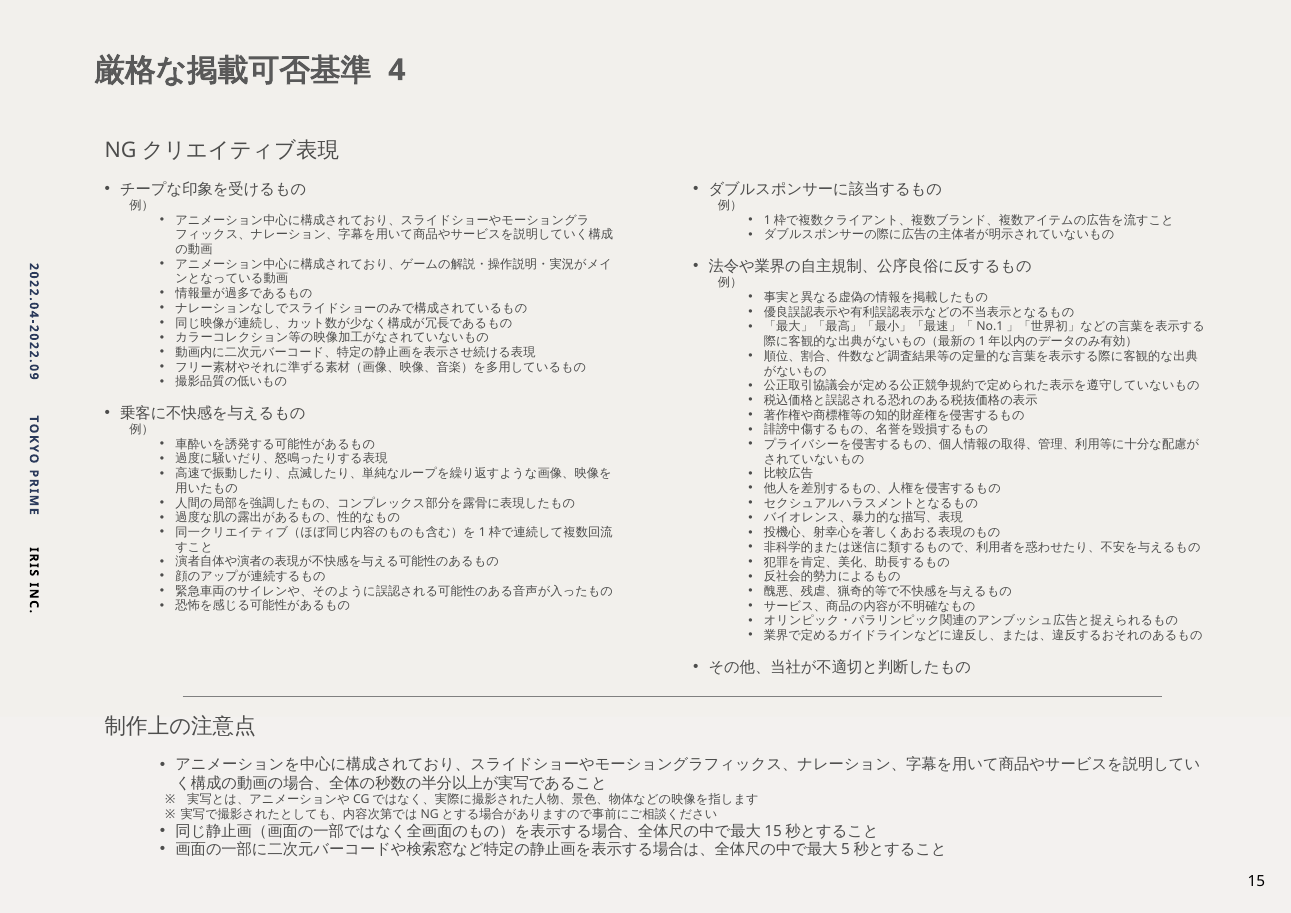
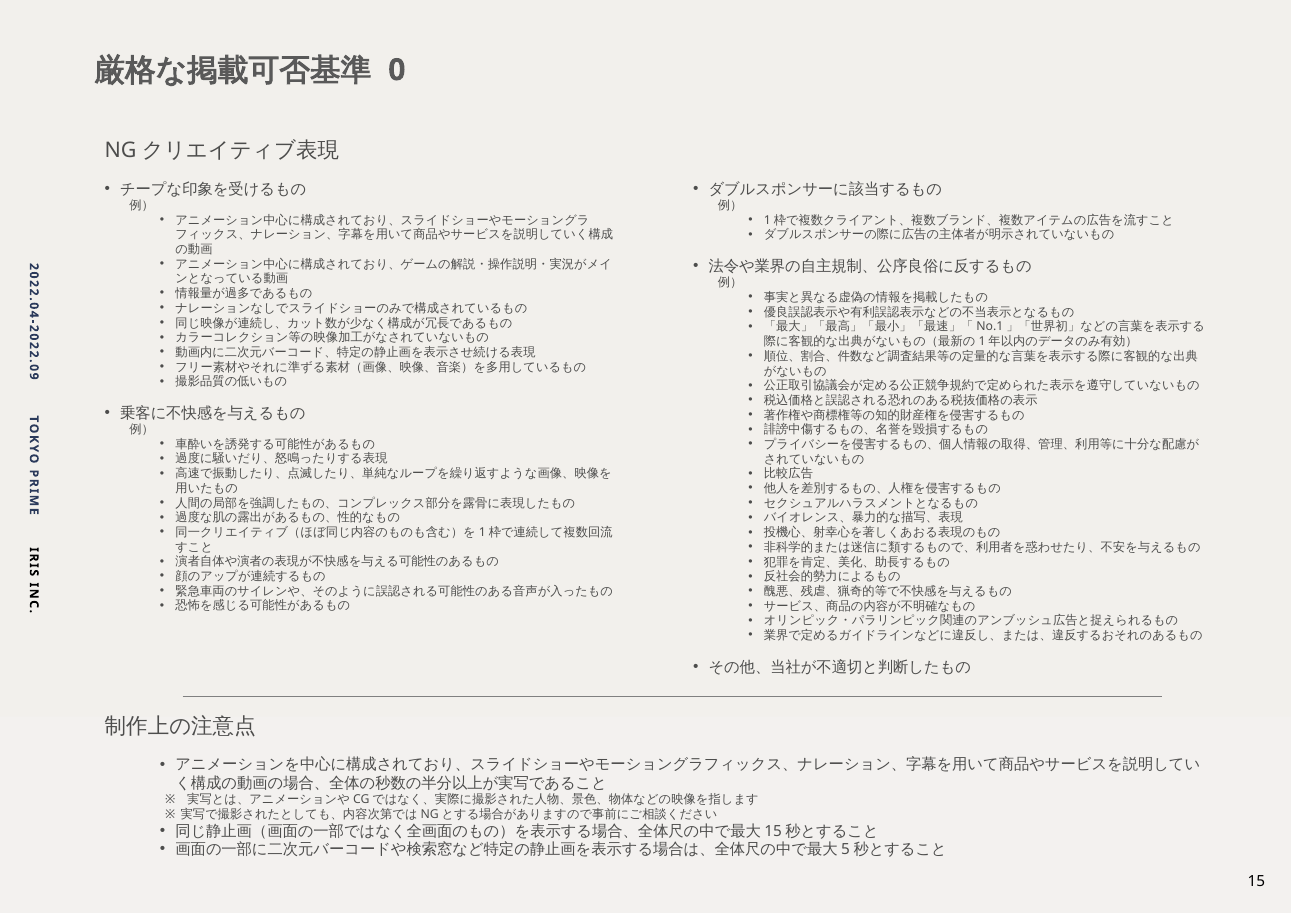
4 at (397, 70): 4 -> 0
